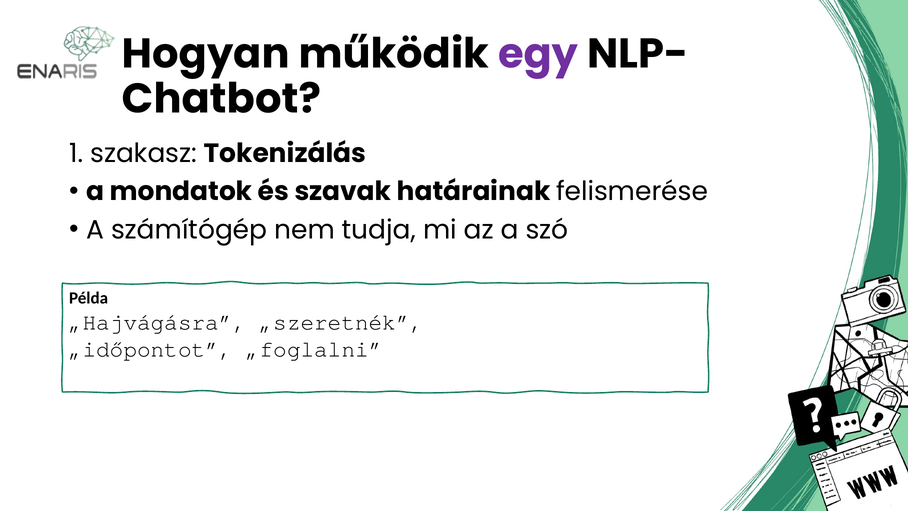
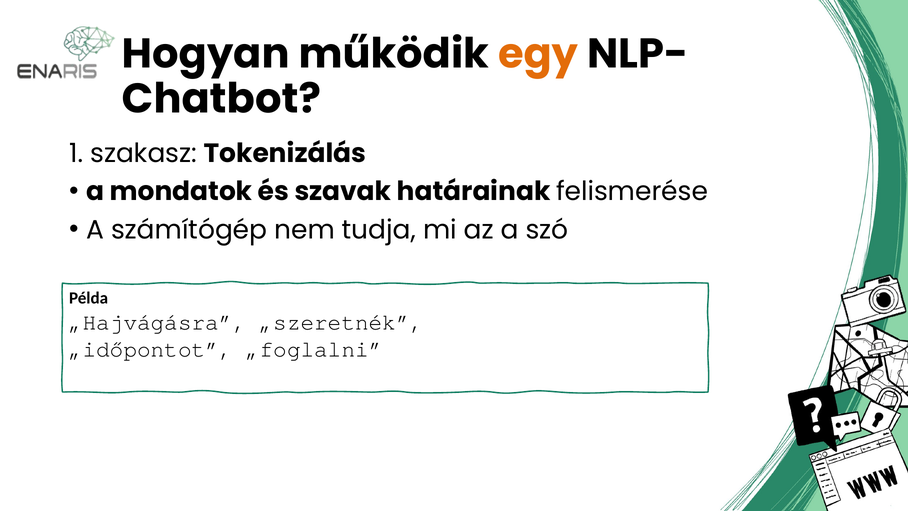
egy colour: purple -> orange
